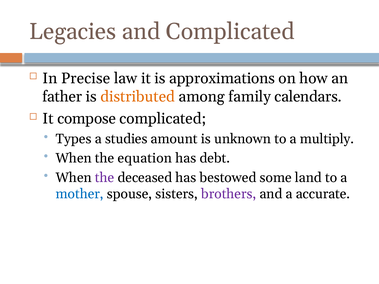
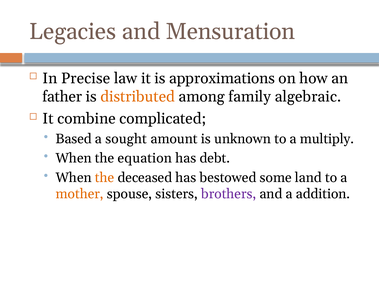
and Complicated: Complicated -> Mensuration
calendars: calendars -> algebraic
compose: compose -> combine
Types: Types -> Based
studies: studies -> sought
the at (105, 178) colour: purple -> orange
mother colour: blue -> orange
accurate: accurate -> addition
